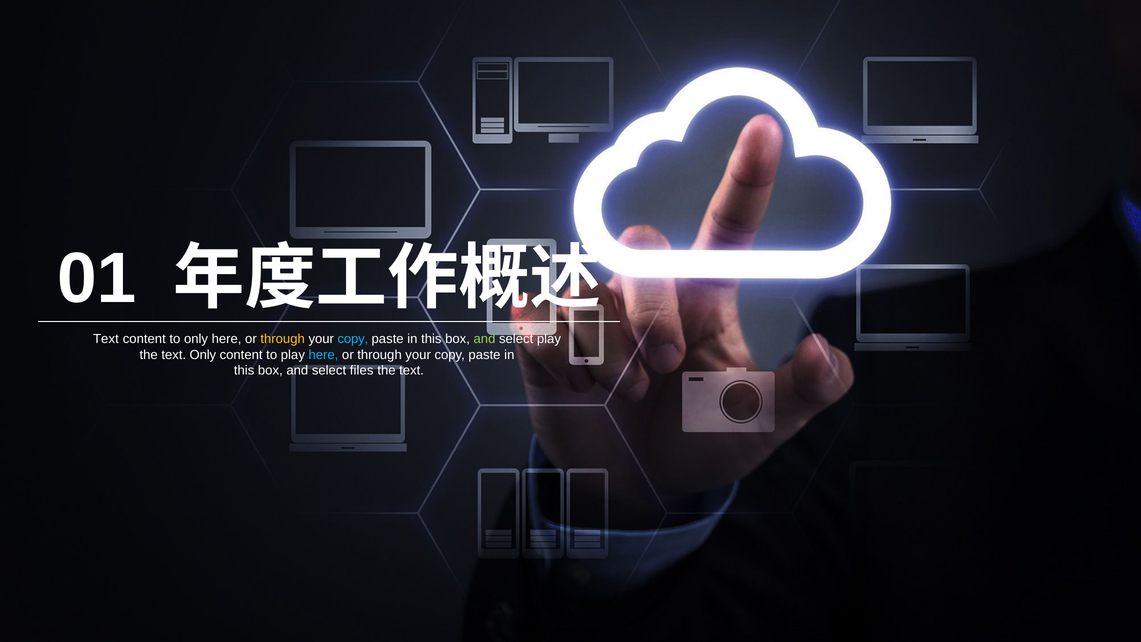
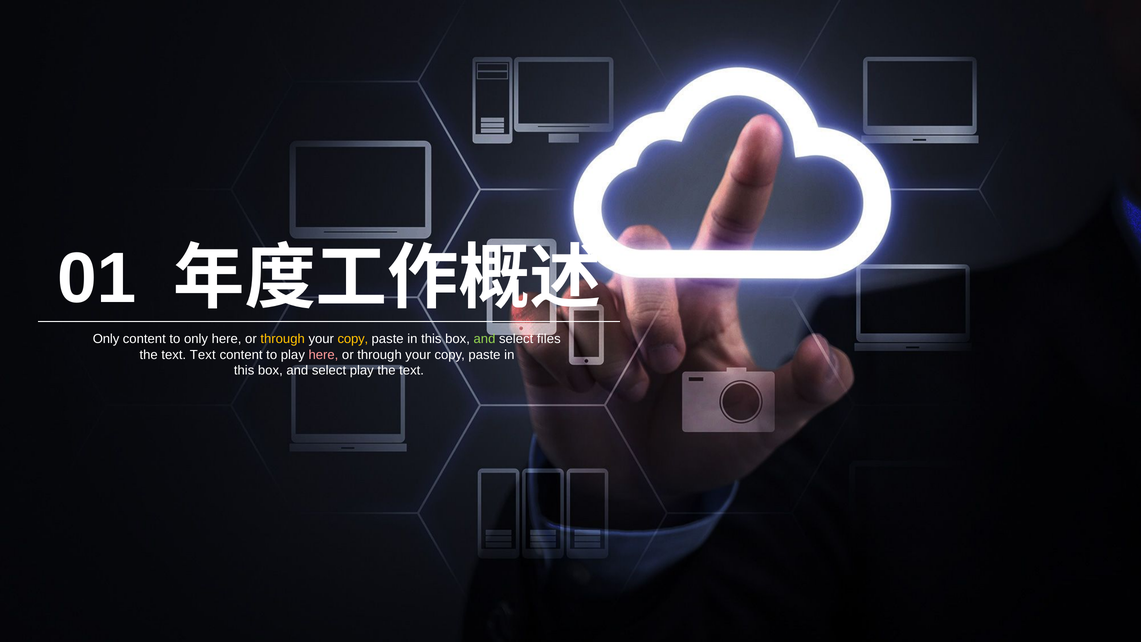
Text at (106, 339): Text -> Only
copy at (353, 339) colour: light blue -> yellow
select play: play -> files
text Only: Only -> Text
here at (323, 355) colour: light blue -> pink
select files: files -> play
